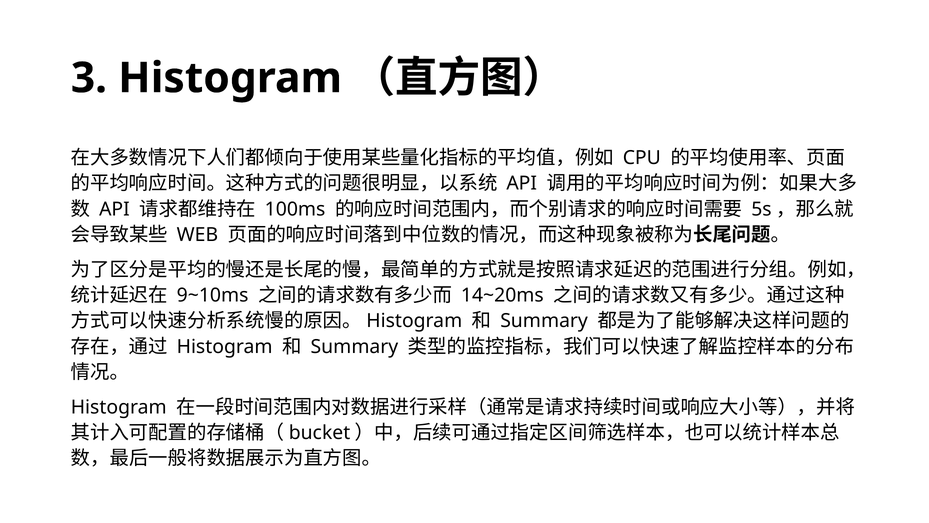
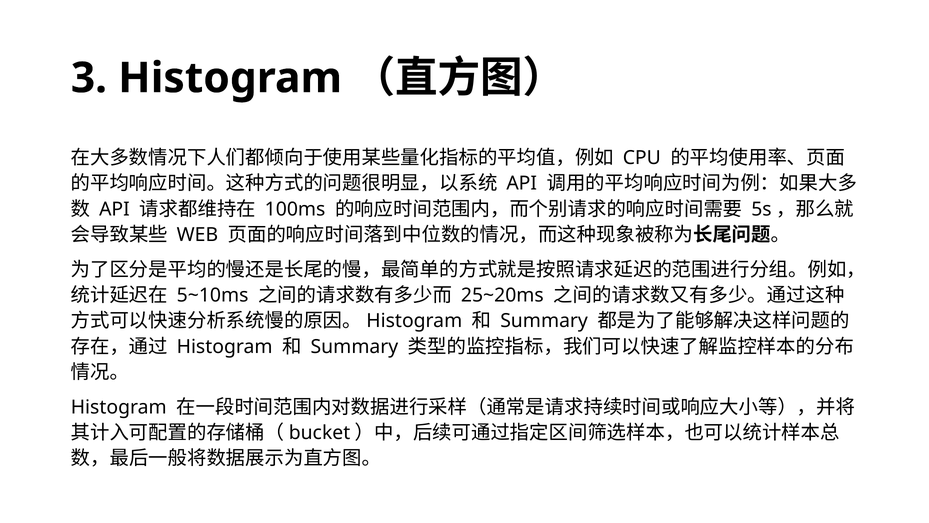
9~10ms: 9~10ms -> 5~10ms
14~20ms: 14~20ms -> 25~20ms
